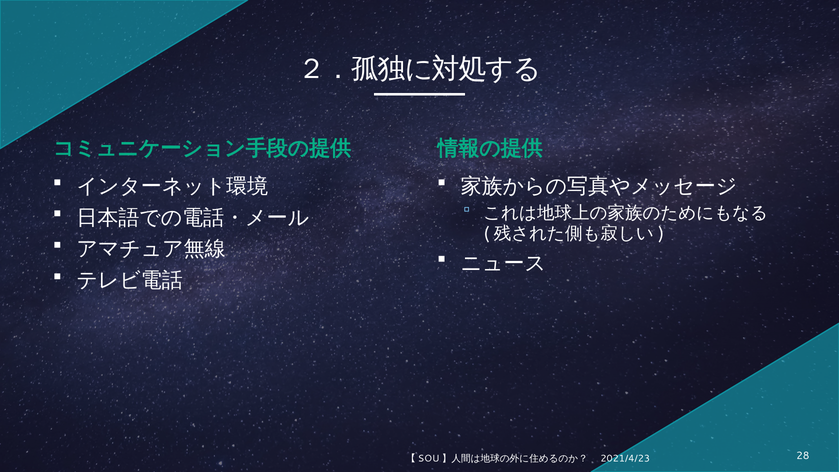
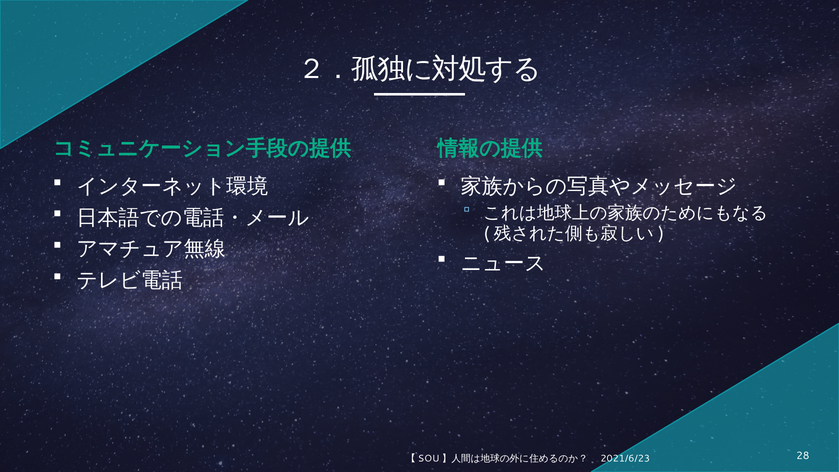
2021/4/23: 2021/4/23 -> 2021/6/23
